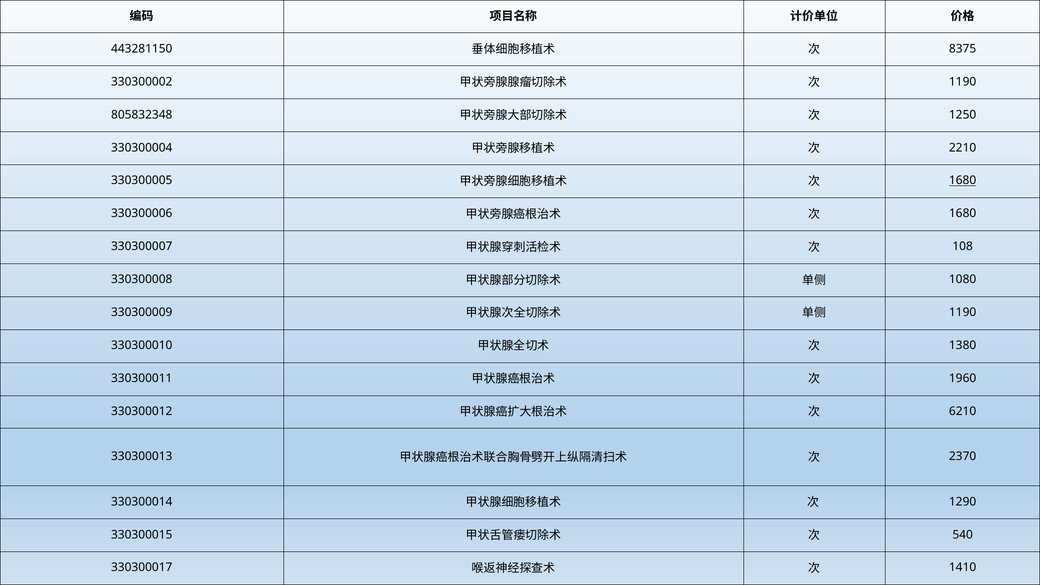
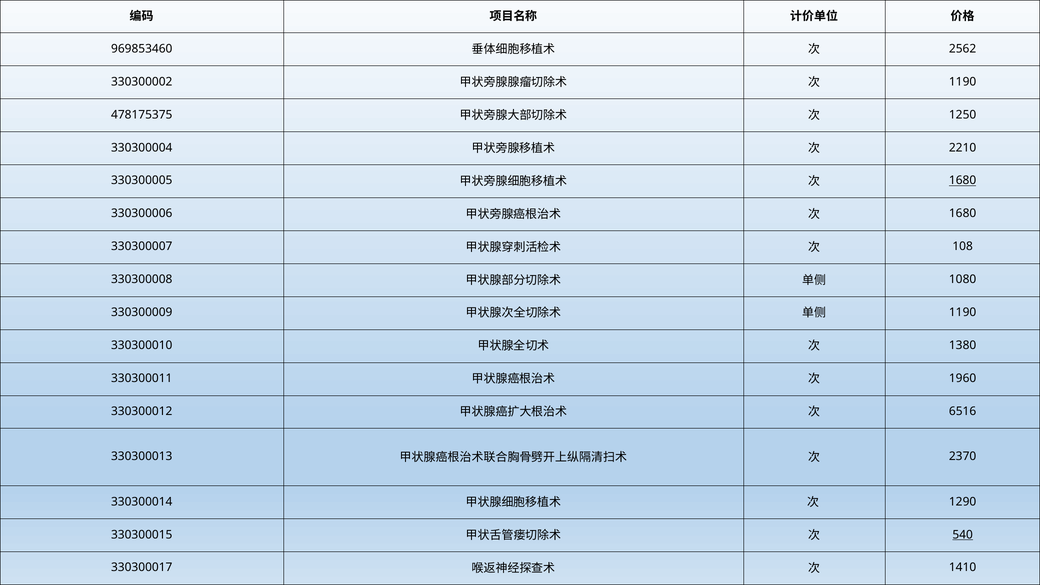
443281150: 443281150 -> 969853460
8375: 8375 -> 2562
805832348: 805832348 -> 478175375
6210: 6210 -> 6516
540 underline: none -> present
